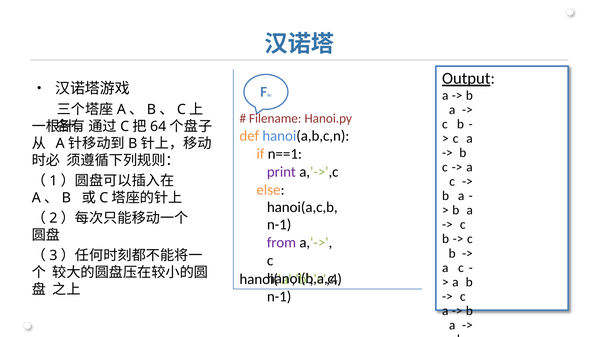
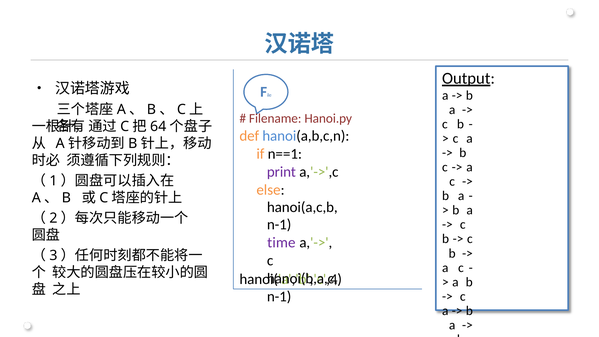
from: from -> time
